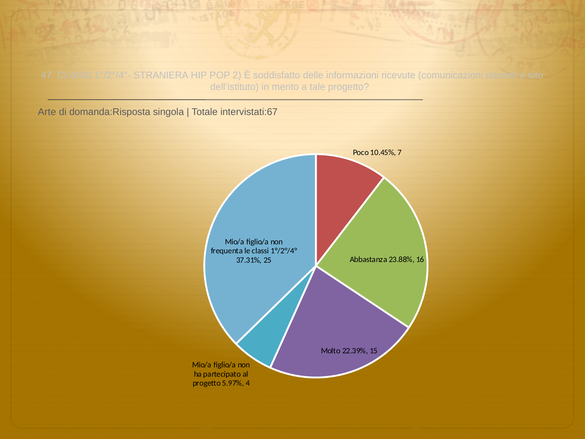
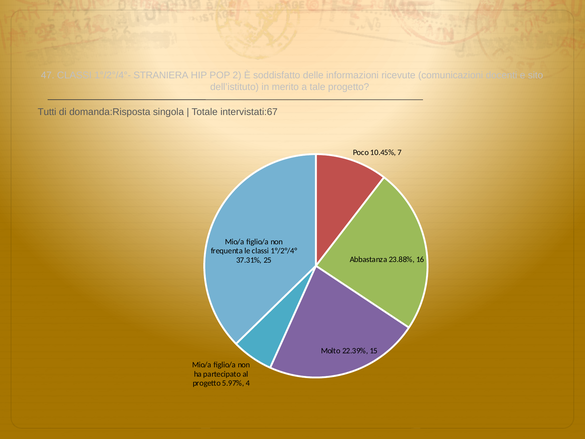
Arte: Arte -> Tutti
